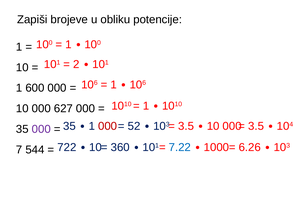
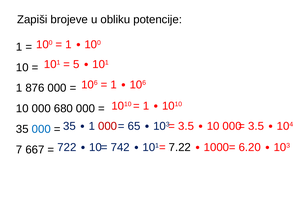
2: 2 -> 5
600: 600 -> 876
627: 627 -> 680
52: 52 -> 65
000 at (41, 129) colour: purple -> blue
360: 360 -> 742
7.22 colour: blue -> black
6.26: 6.26 -> 6.20
544: 544 -> 667
